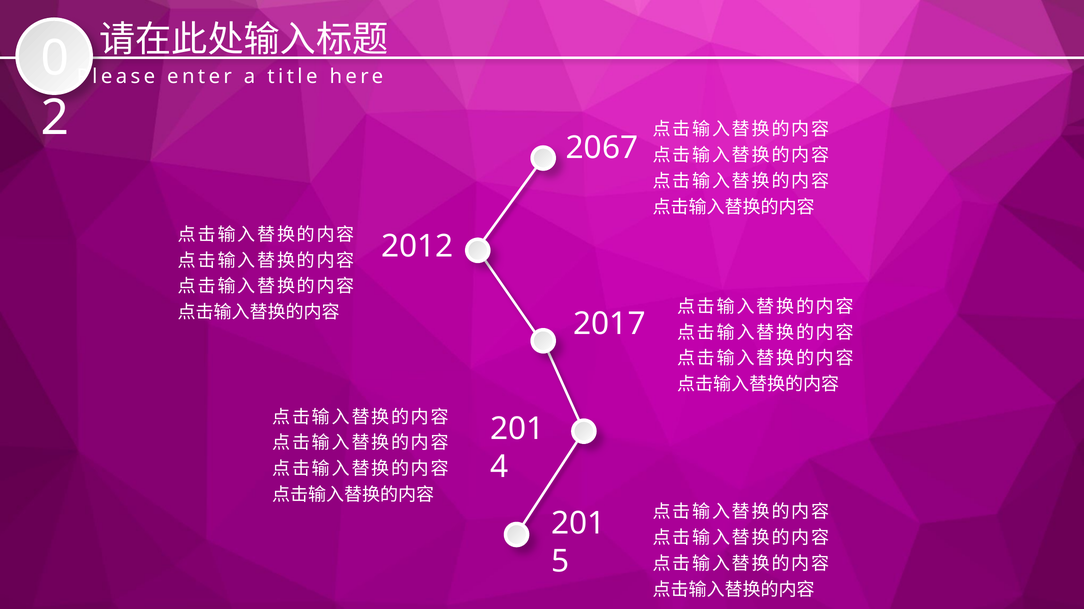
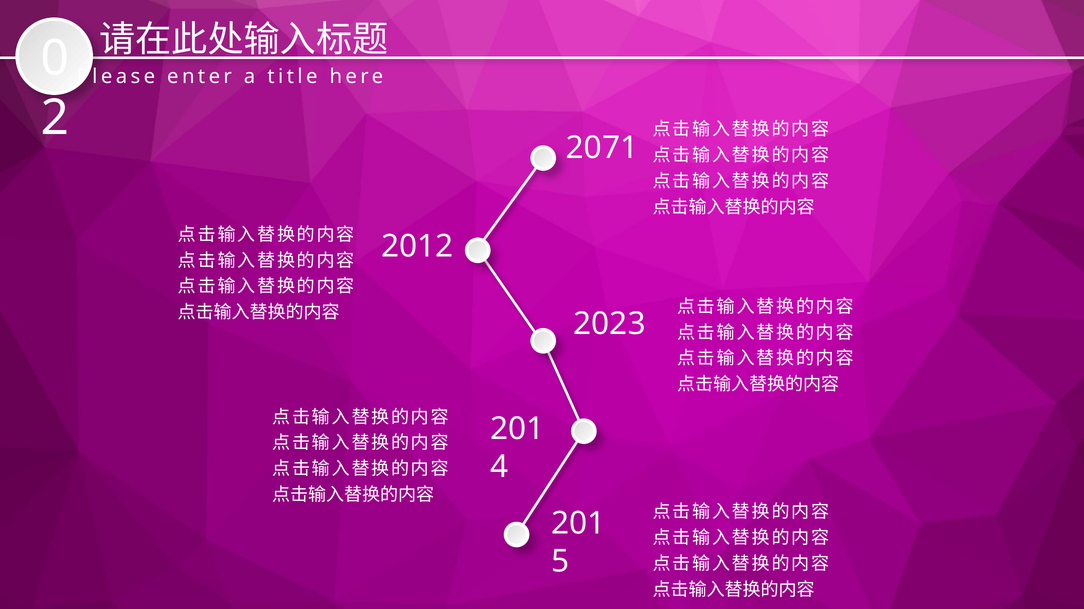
2067: 2067 -> 2071
2017: 2017 -> 2023
